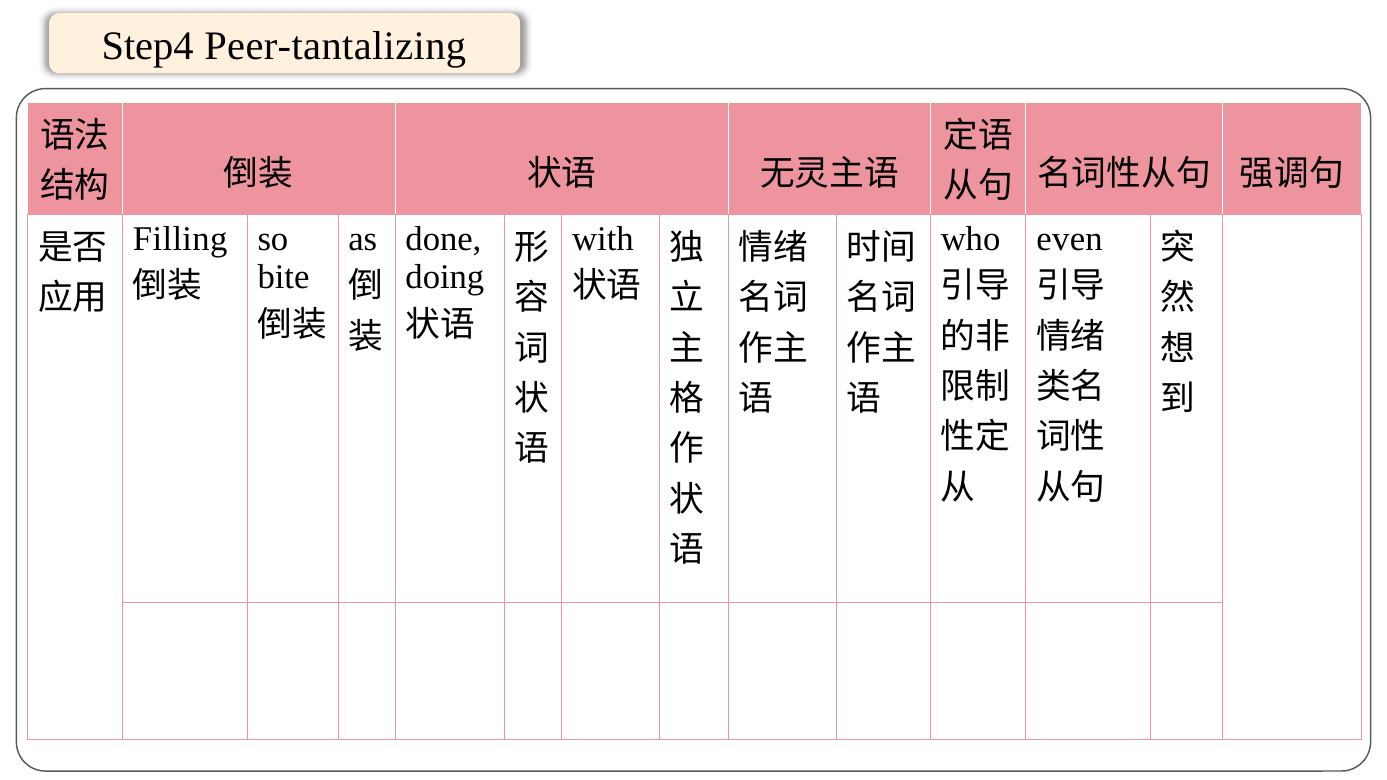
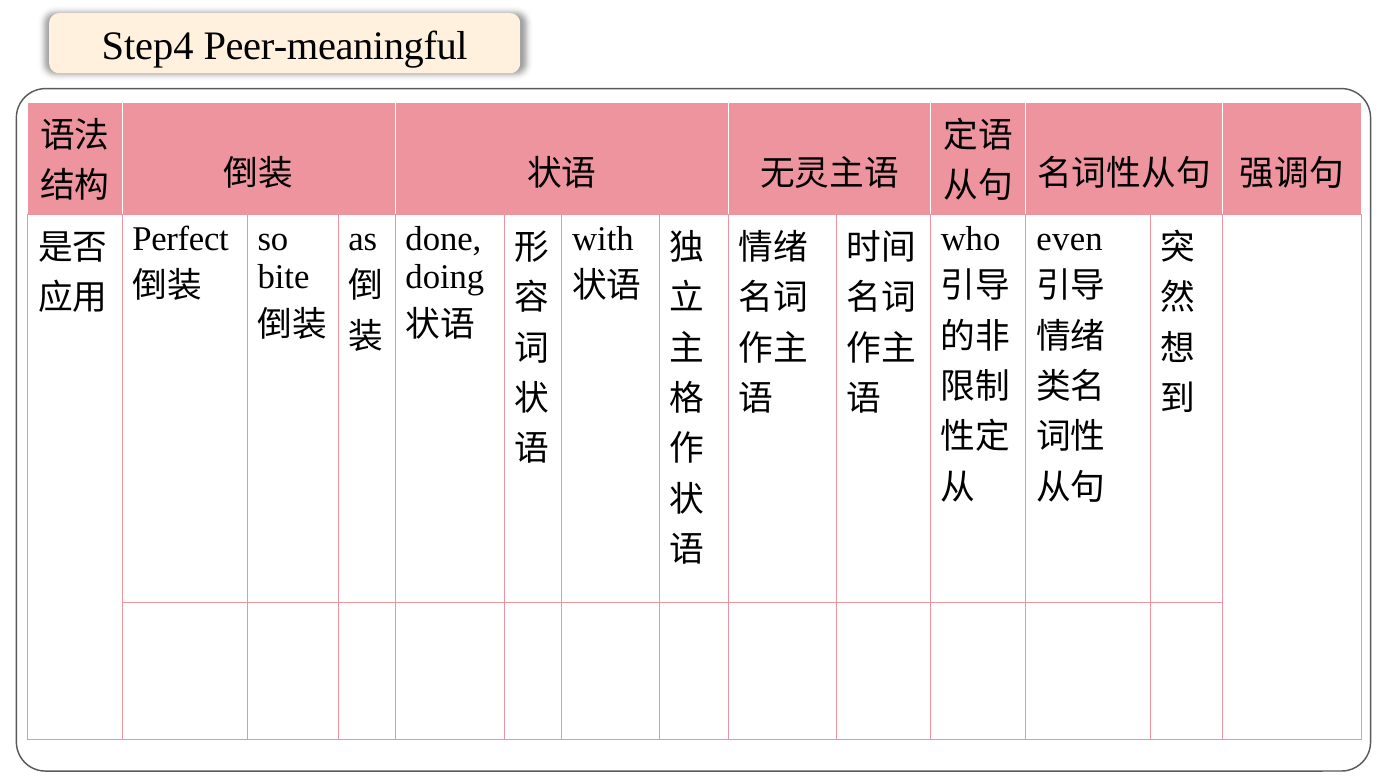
Peer-tantalizing: Peer-tantalizing -> Peer-meaningful
Filling: Filling -> Perfect
